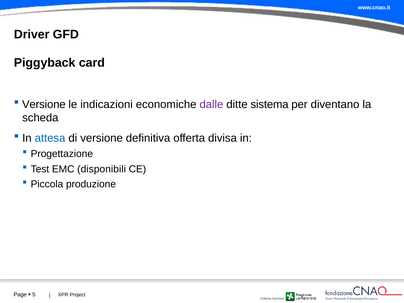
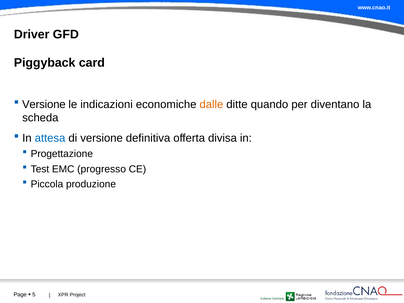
dalle colour: purple -> orange
sistema: sistema -> quando
disponibili: disponibili -> progresso
